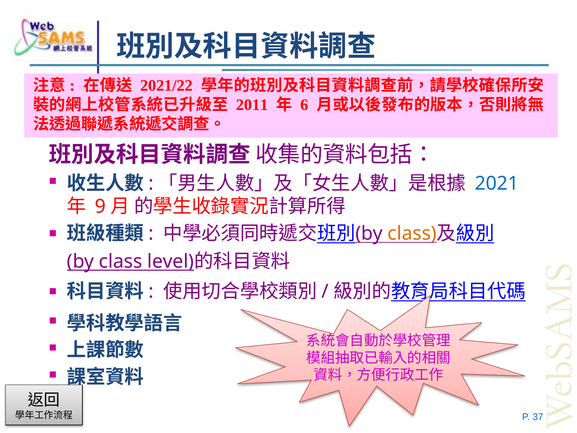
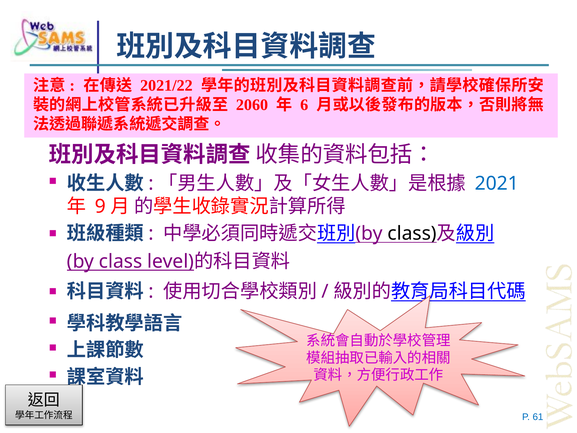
2011: 2011 -> 2060
class at (412, 233) colour: orange -> black
37: 37 -> 61
